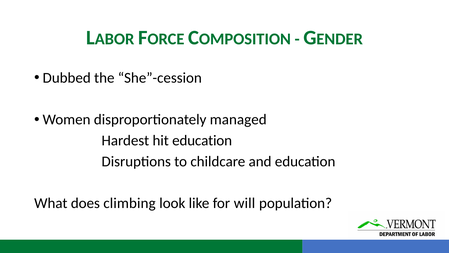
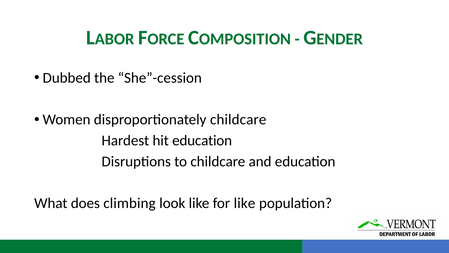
disproportionately managed: managed -> childcare
for will: will -> like
